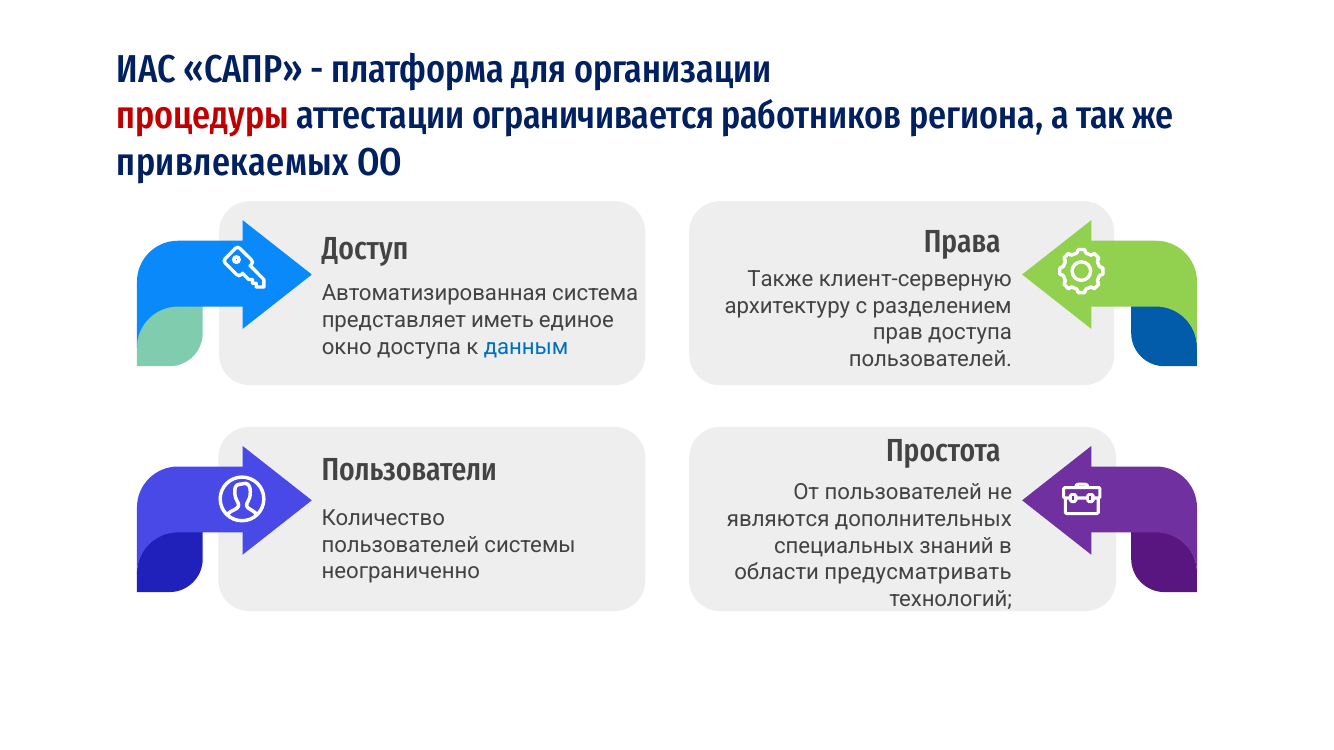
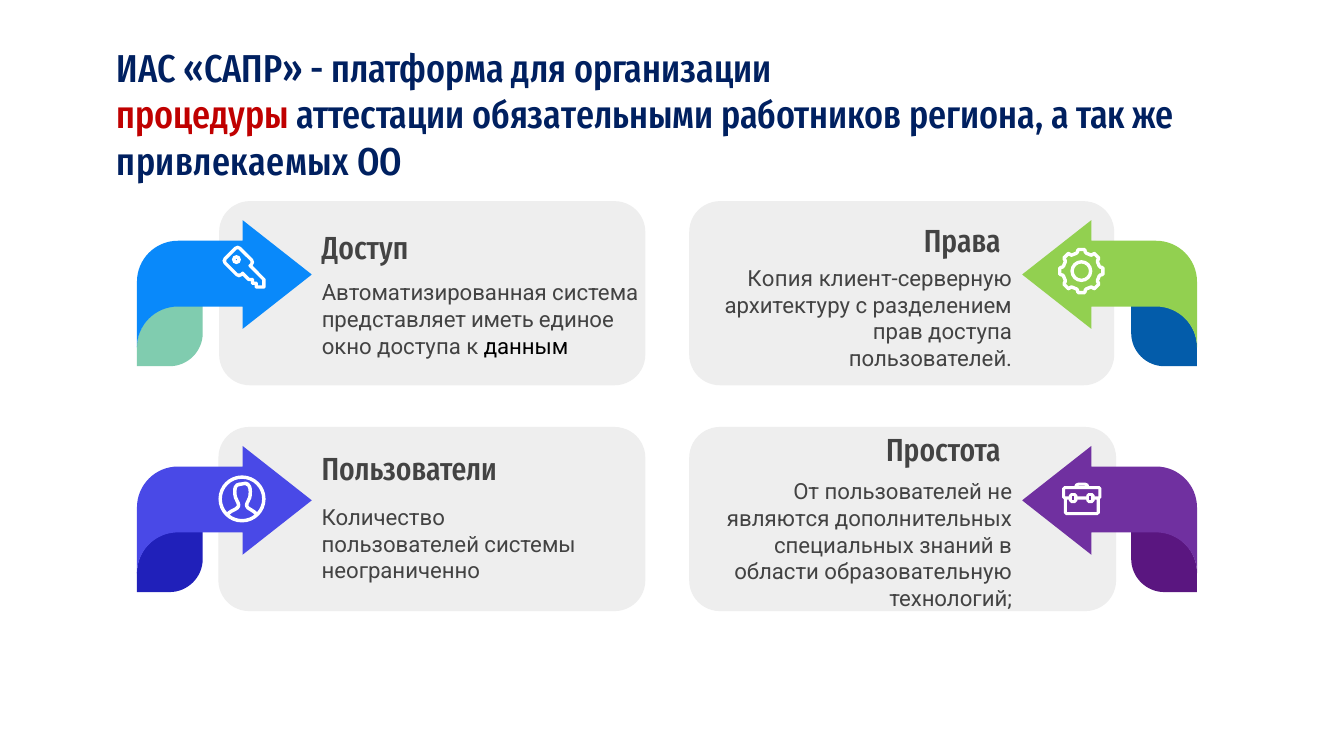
ограничивается: ограничивается -> обязательными
Также: Также -> Копия
данным colour: blue -> black
предусматривать: предусматривать -> образовательную
